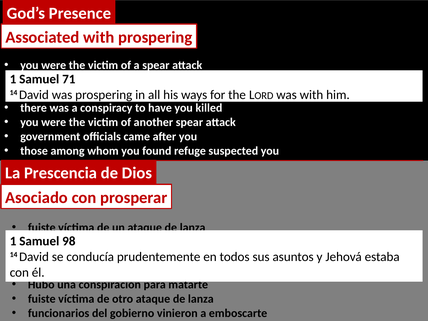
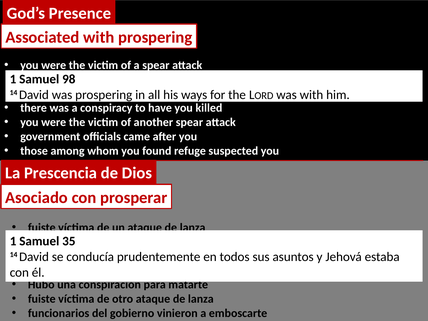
71: 71 -> 98
98: 98 -> 35
